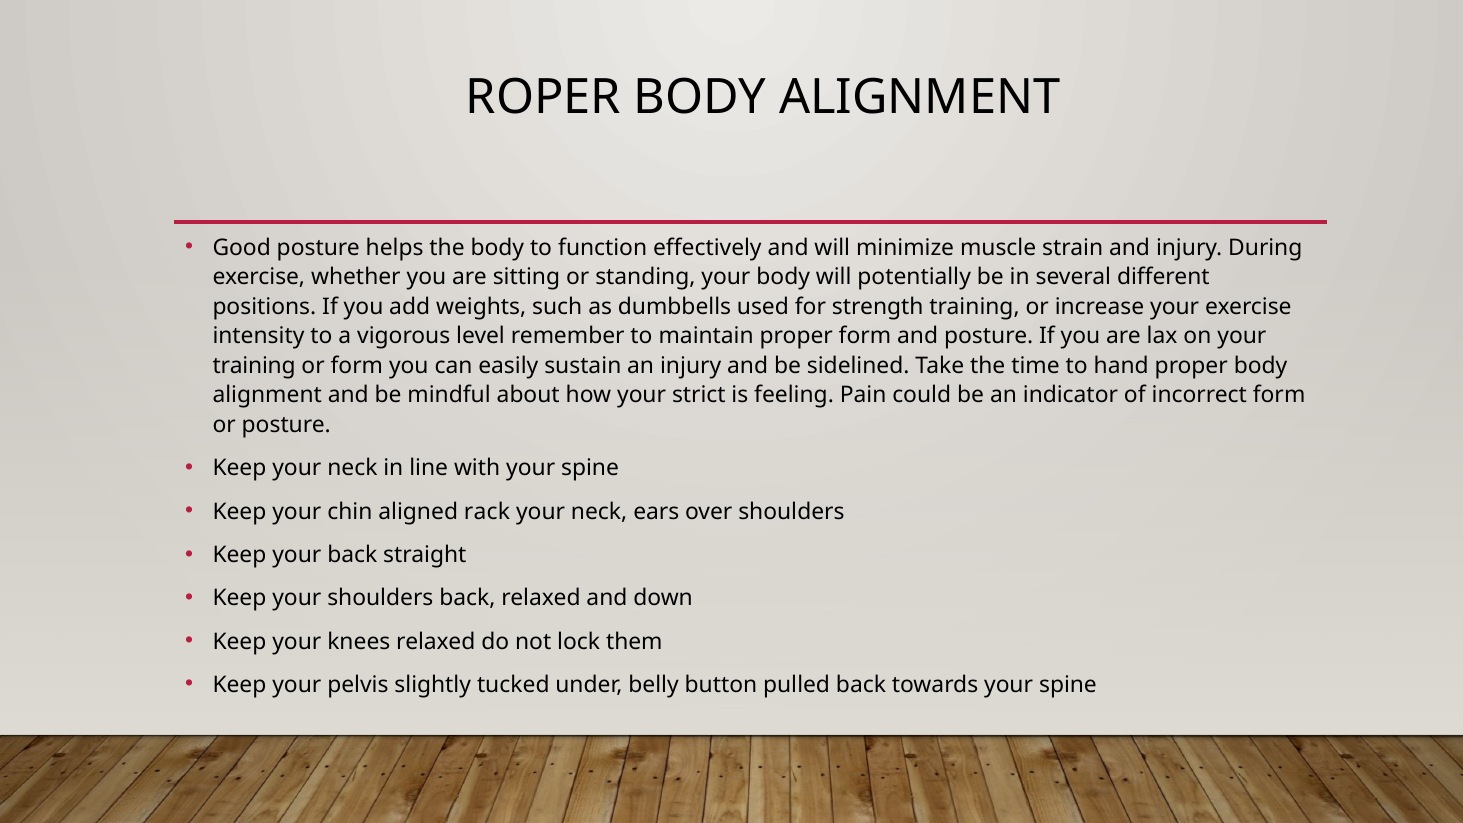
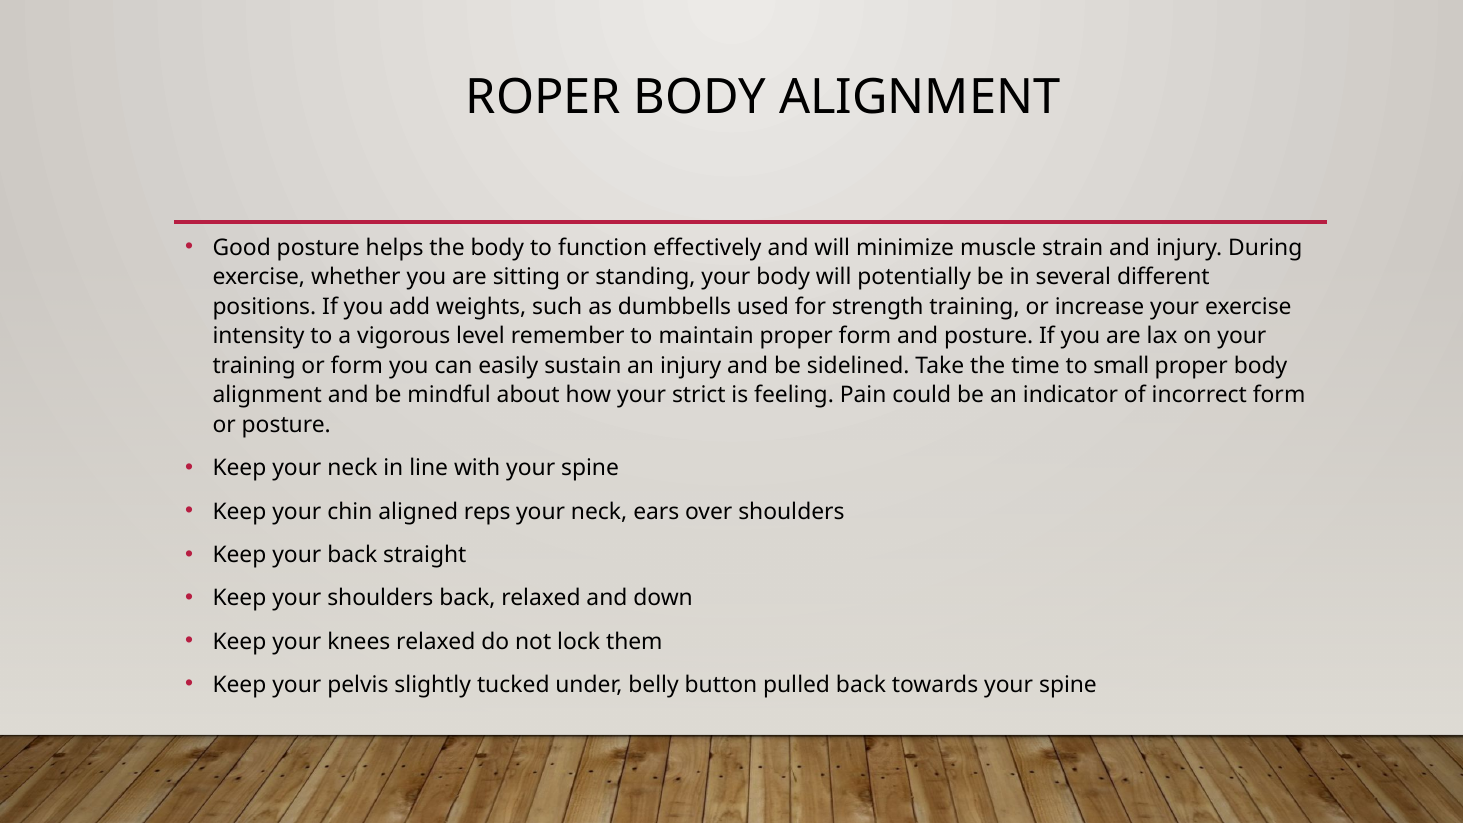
hand: hand -> small
rack: rack -> reps
